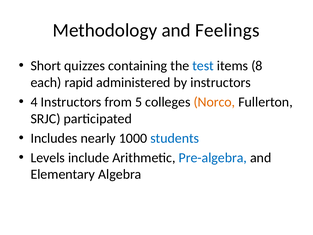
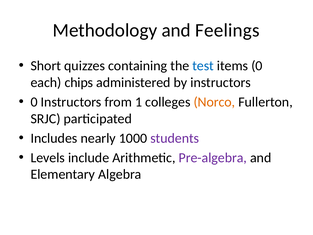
items 8: 8 -> 0
rapid: rapid -> chips
4 at (34, 102): 4 -> 0
5: 5 -> 1
students colour: blue -> purple
Pre-algebra colour: blue -> purple
